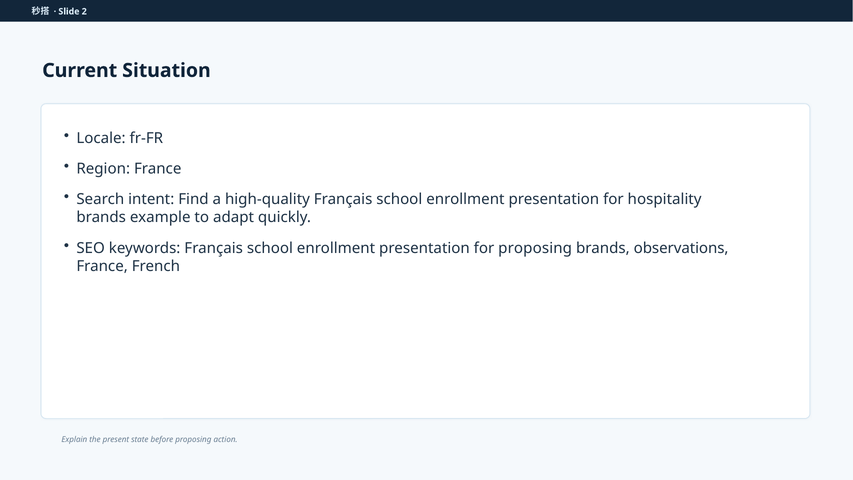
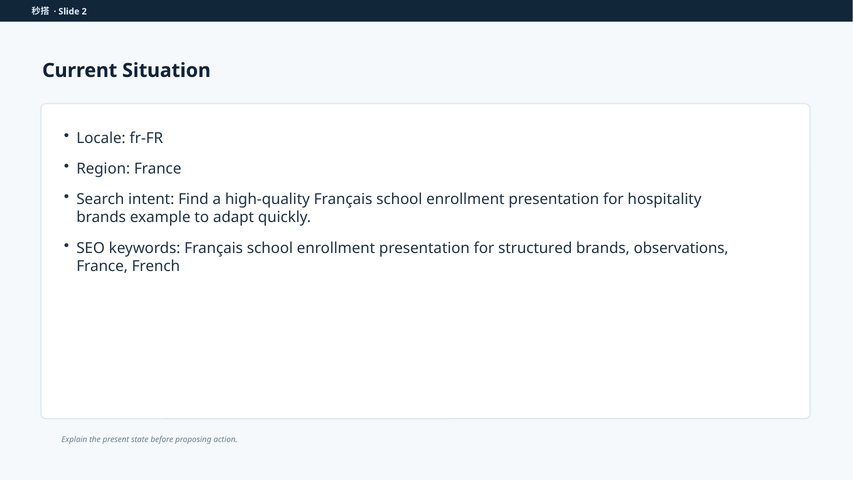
for proposing: proposing -> structured
